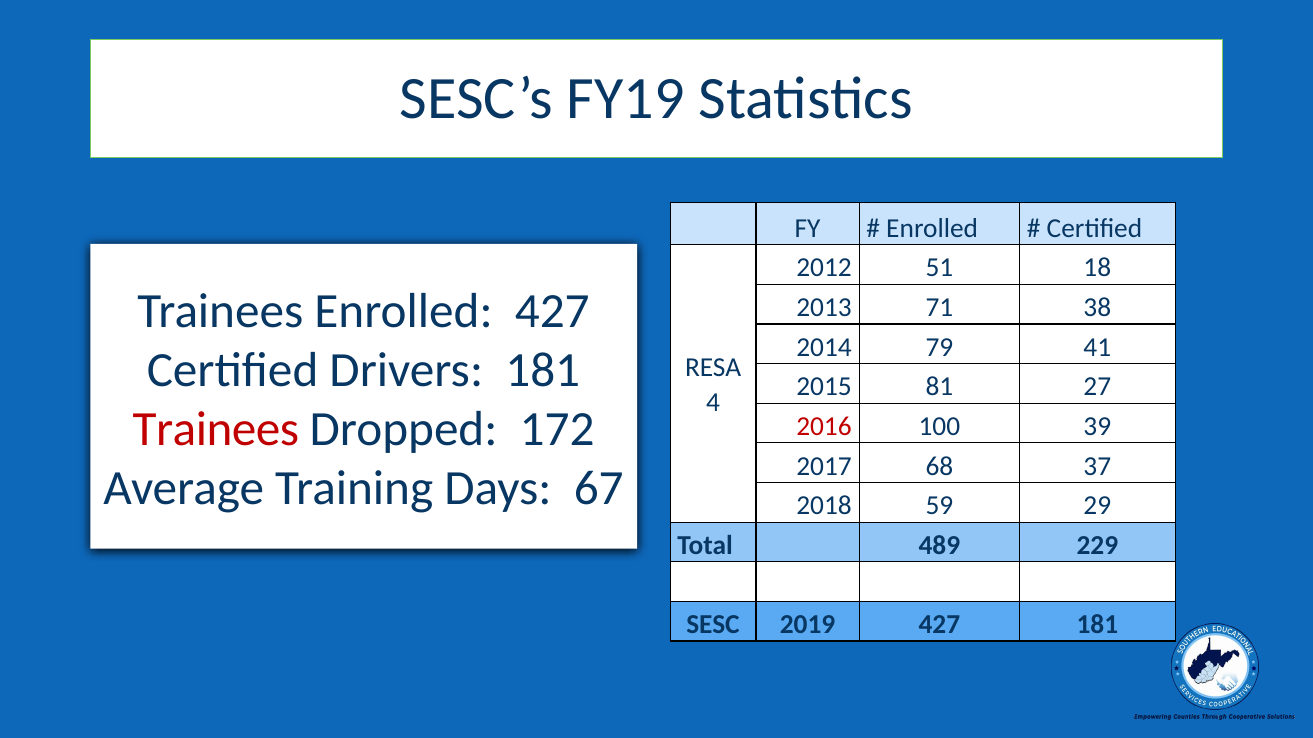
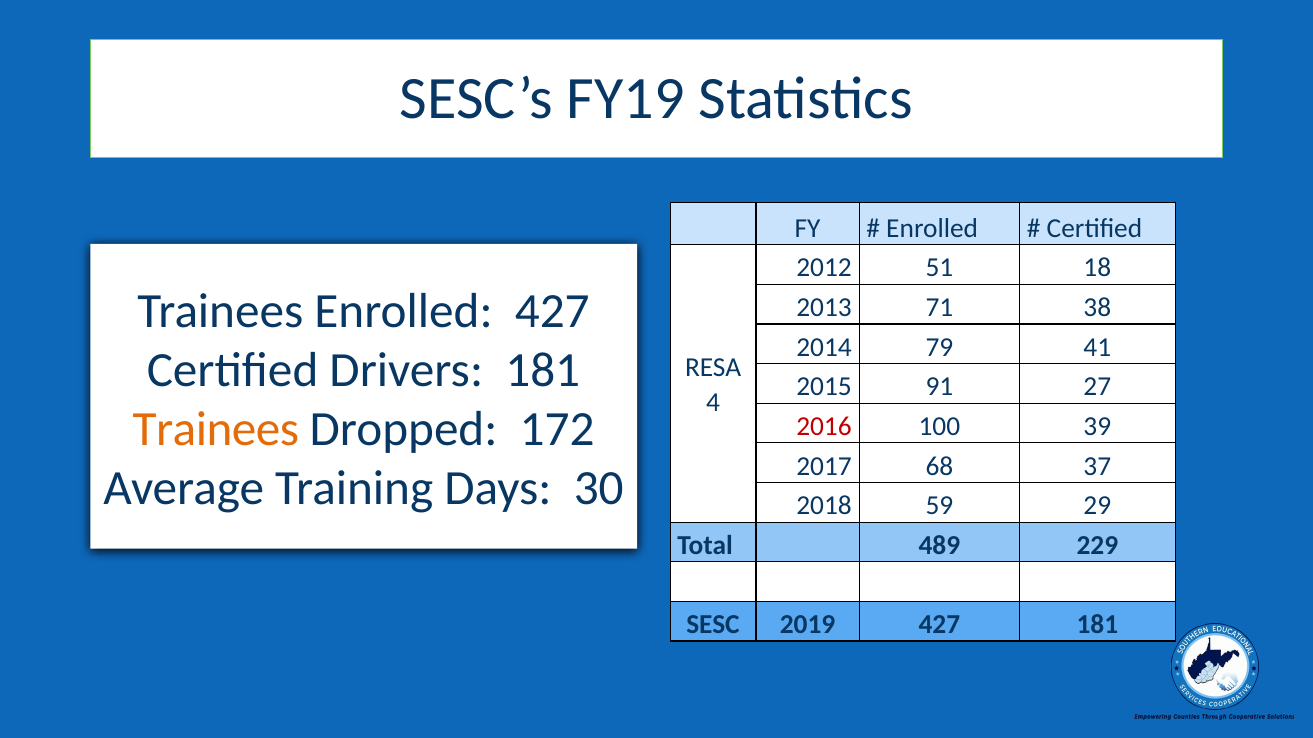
81: 81 -> 91
Trainees at (216, 430) colour: red -> orange
67: 67 -> 30
